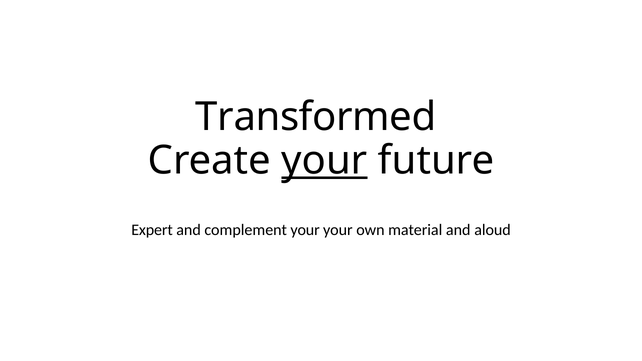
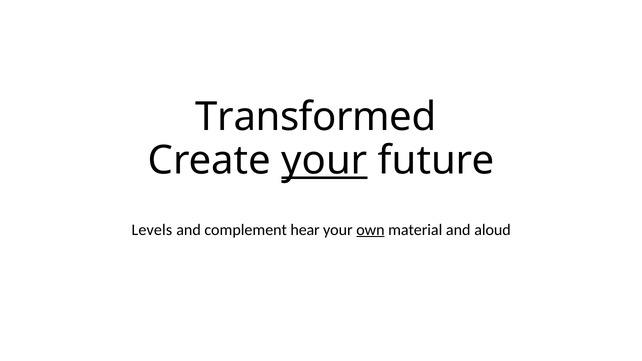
Expert: Expert -> Levels
complement your: your -> hear
own underline: none -> present
